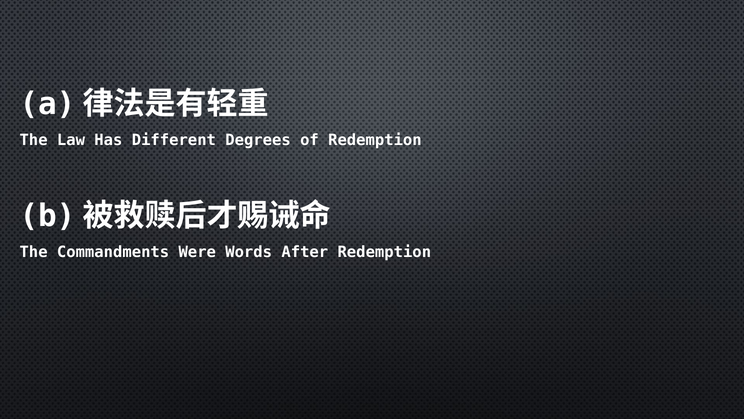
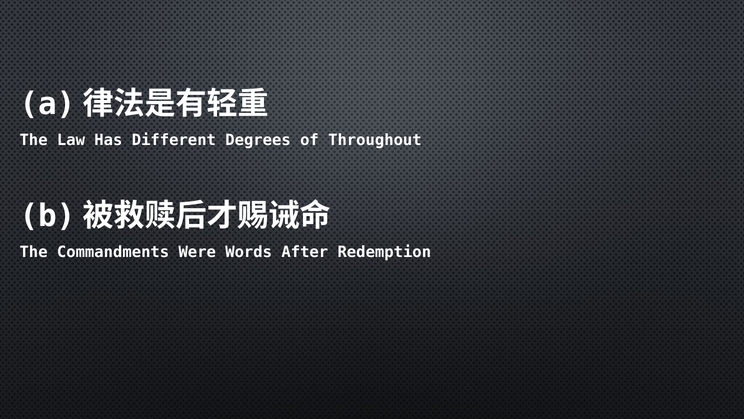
of Redemption: Redemption -> Throughout
